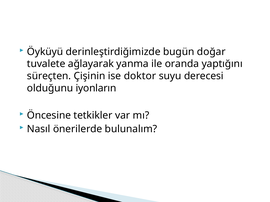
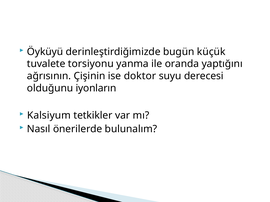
doğar: doğar -> küçük
ağlayarak: ağlayarak -> torsiyonu
süreçten: süreçten -> ağrısının
Öncesine: Öncesine -> Kalsiyum
